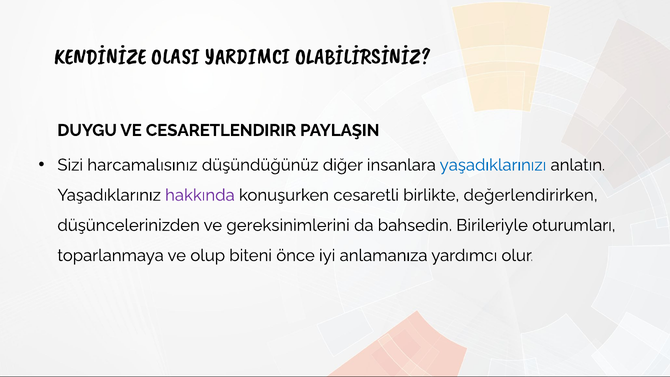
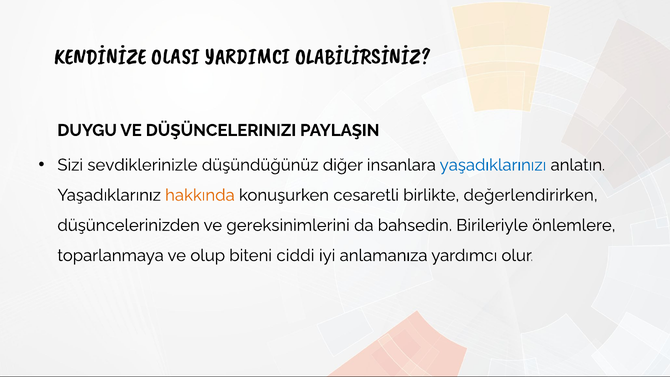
CESARETLENDIRIR: CESARETLENDIRIR -> DÜŞÜNCELERINIZI
harcamalısınız: harcamalısınız -> sevdiklerinizle
hakkında colour: purple -> orange
oturumları: oturumları -> önlemlere
önce: önce -> ciddi
